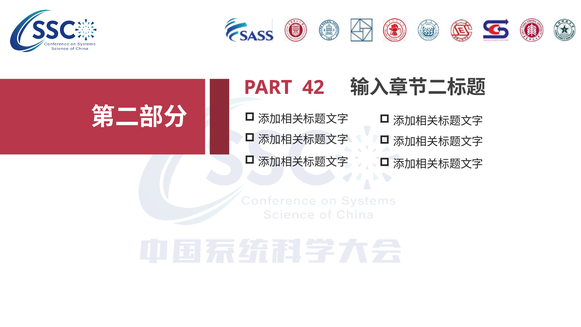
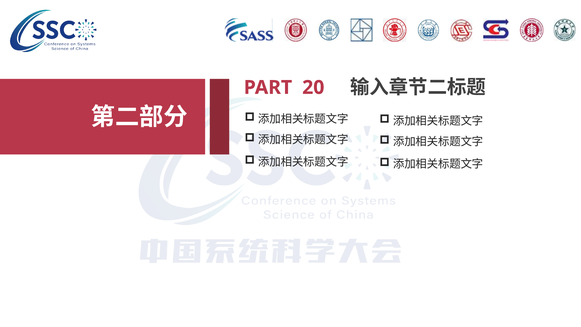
42: 42 -> 20
